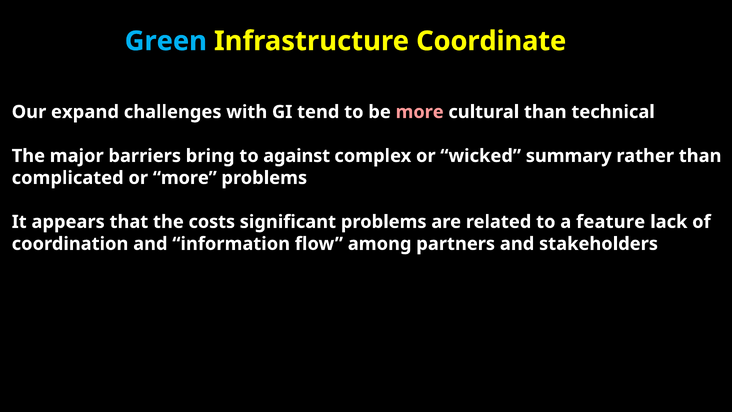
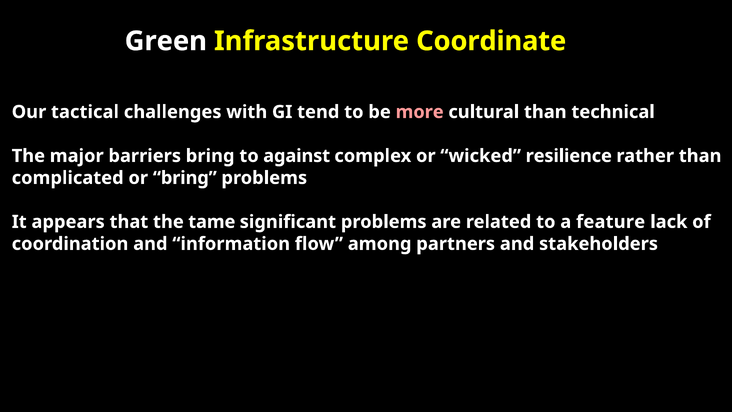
Green colour: light blue -> white
expand: expand -> tactical
summary: summary -> resilience
or more: more -> bring
costs: costs -> tame
